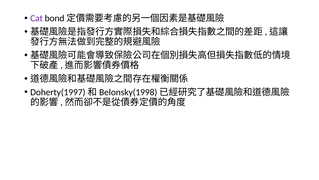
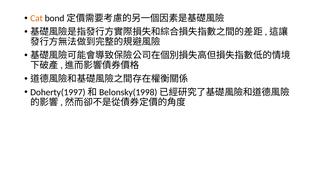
Cat colour: purple -> orange
